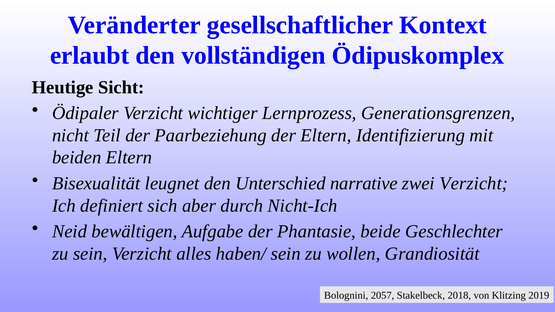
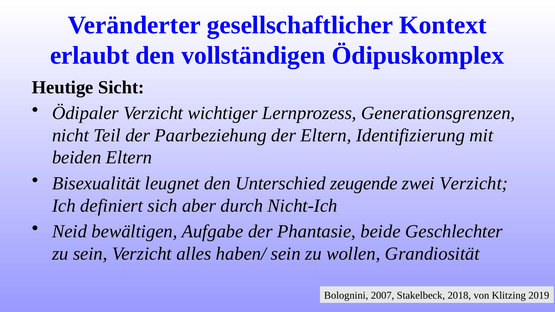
narrative: narrative -> zeugende
2057: 2057 -> 2007
